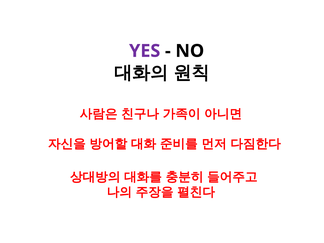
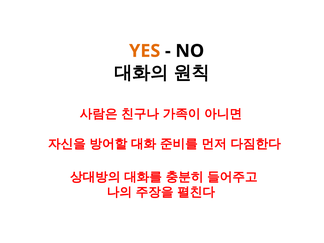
YES colour: purple -> orange
